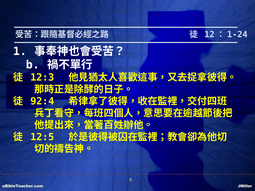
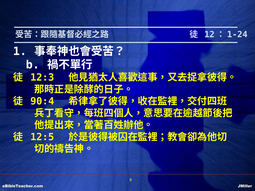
92:4: 92:4 -> 90:4
